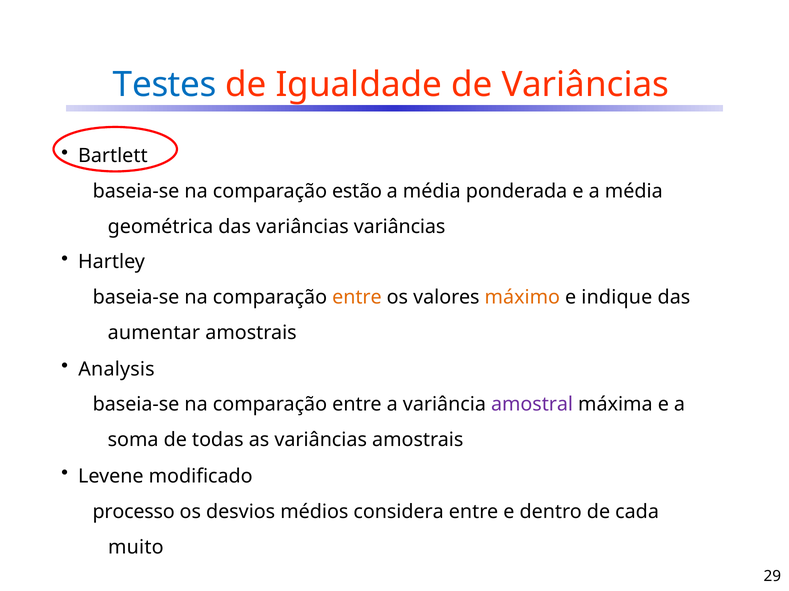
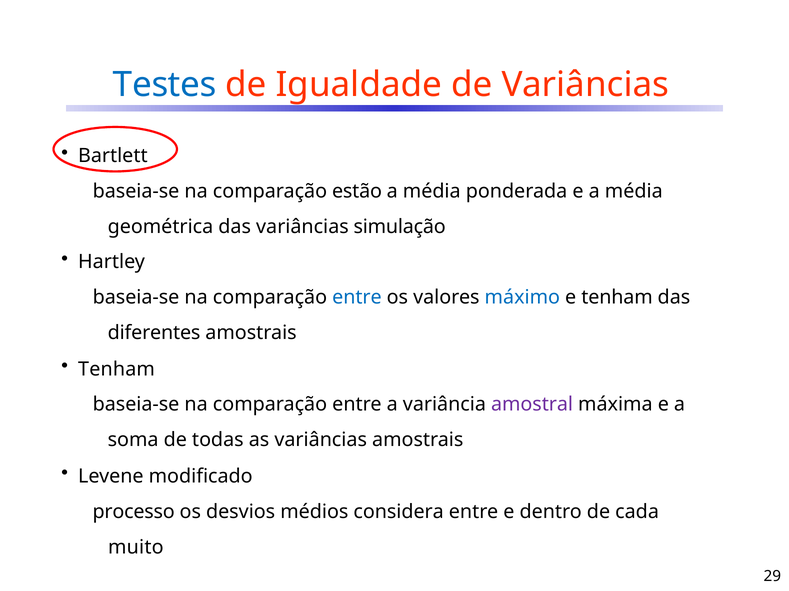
variâncias variâncias: variâncias -> simulação
entre at (357, 298) colour: orange -> blue
máximo colour: orange -> blue
e indique: indique -> tenham
aumentar: aumentar -> diferentes
Analysis at (117, 369): Analysis -> Tenham
